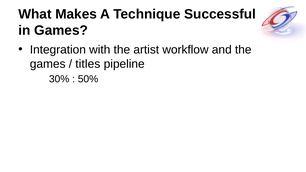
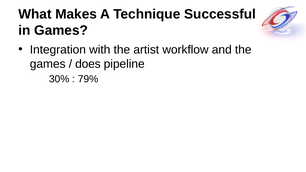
titles: titles -> does
50%: 50% -> 79%
